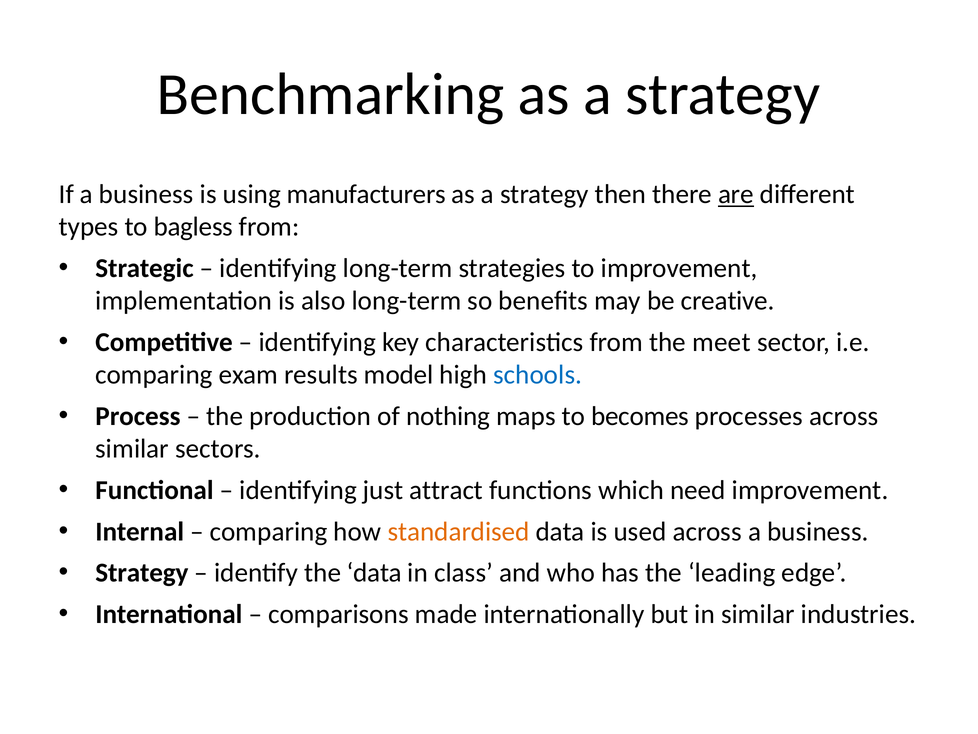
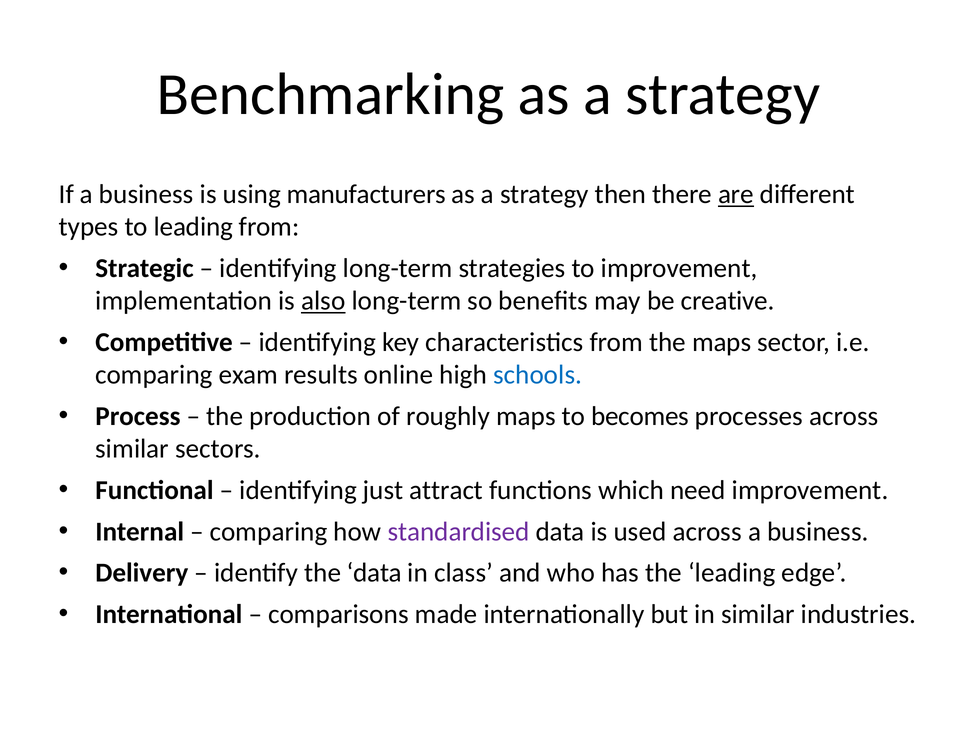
to bagless: bagless -> leading
also underline: none -> present
the meet: meet -> maps
model: model -> online
nothing: nothing -> roughly
standardised colour: orange -> purple
Strategy at (142, 573): Strategy -> Delivery
